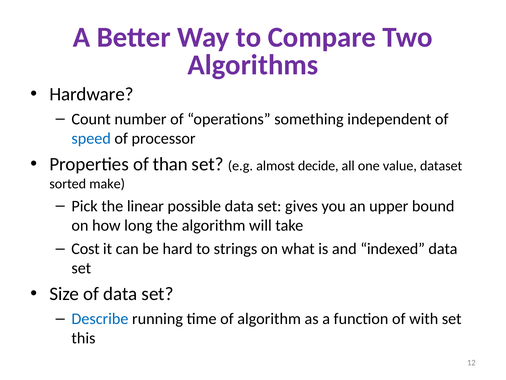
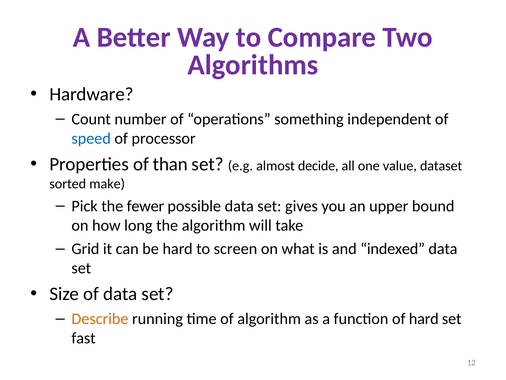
linear: linear -> fewer
Cost: Cost -> Grid
strings: strings -> screen
Describe colour: blue -> orange
of with: with -> hard
this: this -> fast
